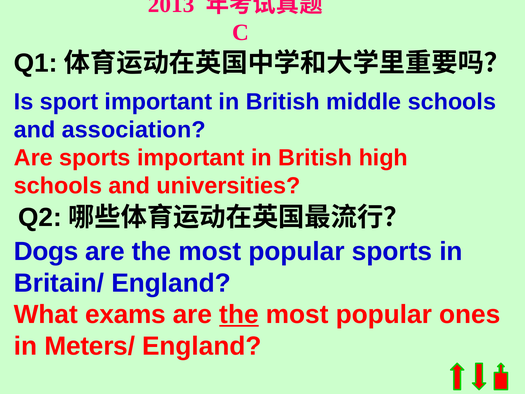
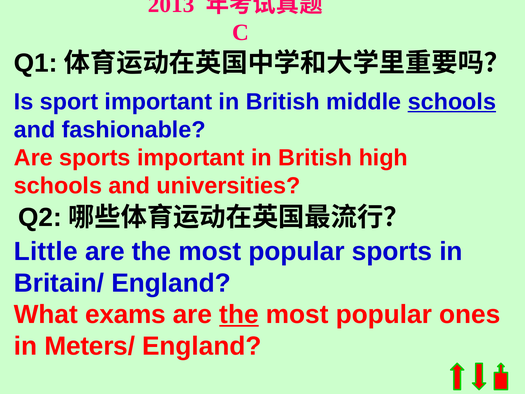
schools at (452, 102) underline: none -> present
association: association -> fashionable
Dogs: Dogs -> Little
